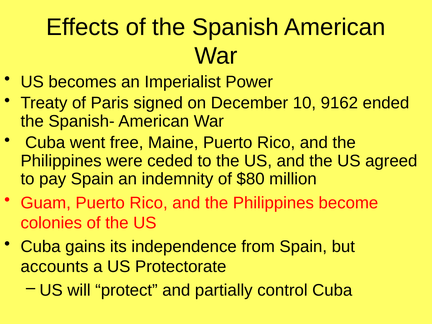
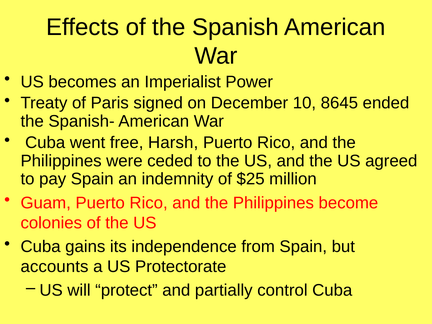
9162: 9162 -> 8645
Maine: Maine -> Harsh
$80: $80 -> $25
